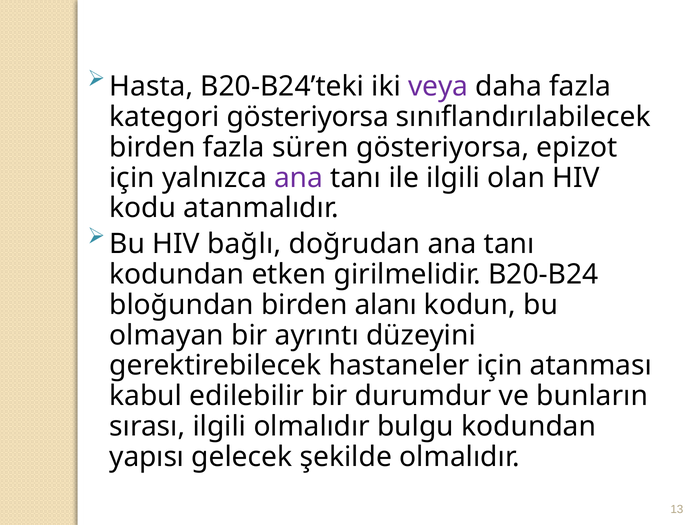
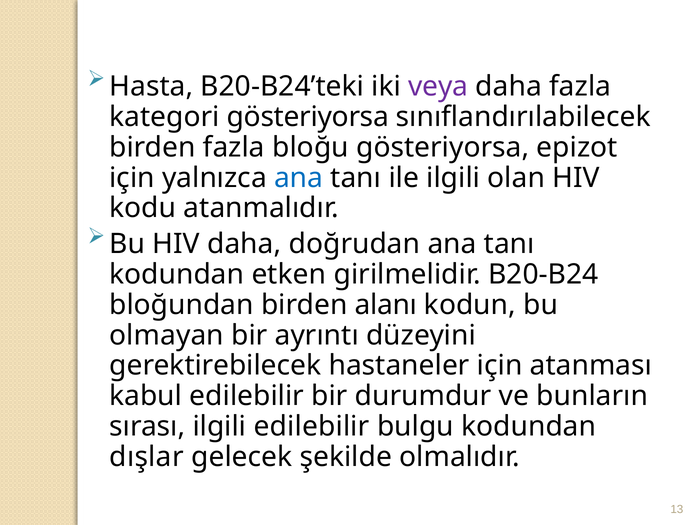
süren: süren -> bloğu
ana at (299, 178) colour: purple -> blue
HIV bağlı: bağlı -> daha
ilgili olmalıdır: olmalıdır -> edilebilir
yapısı: yapısı -> dışlar
